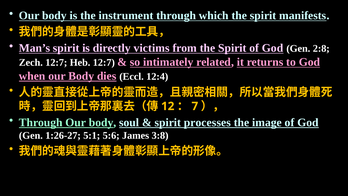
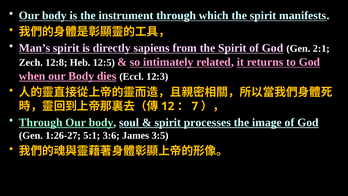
victims: victims -> sapiens
2:8: 2:8 -> 2:1
Zech 12:7: 12:7 -> 12:8
Heb 12:7: 12:7 -> 12:5
12:4: 12:4 -> 12:3
5:6: 5:6 -> 3:6
3:8: 3:8 -> 3:5
